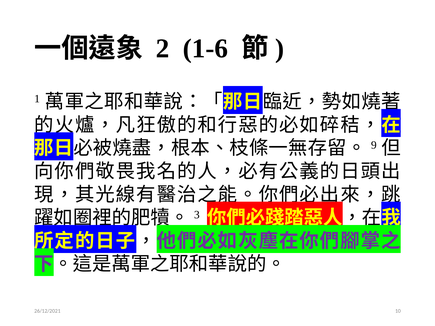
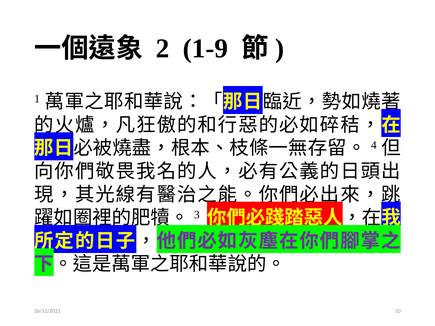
1-6: 1-6 -> 1-9
9: 9 -> 4
